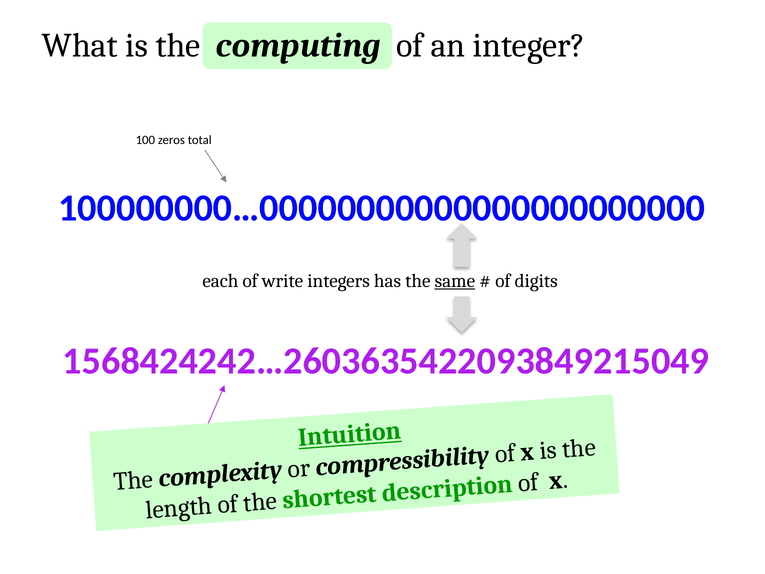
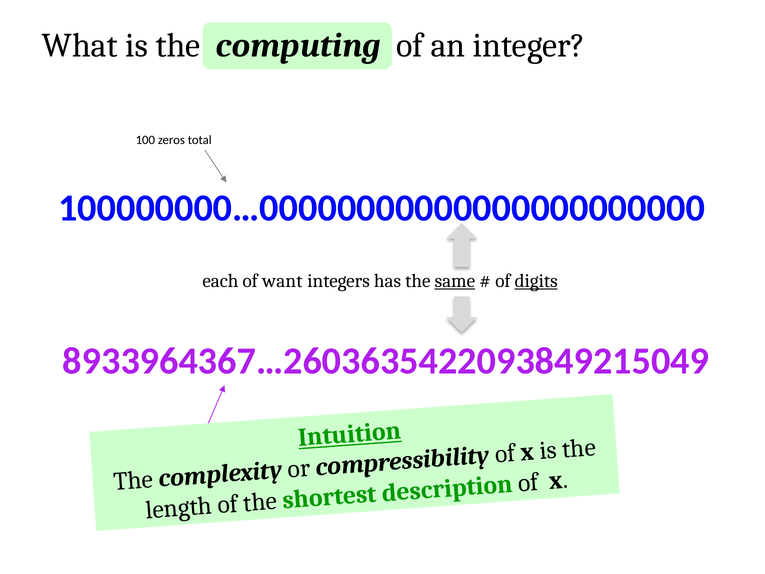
write: write -> want
digits underline: none -> present
1568424242…2603635422093849215049: 1568424242…2603635422093849215049 -> 8933964367…2603635422093849215049
